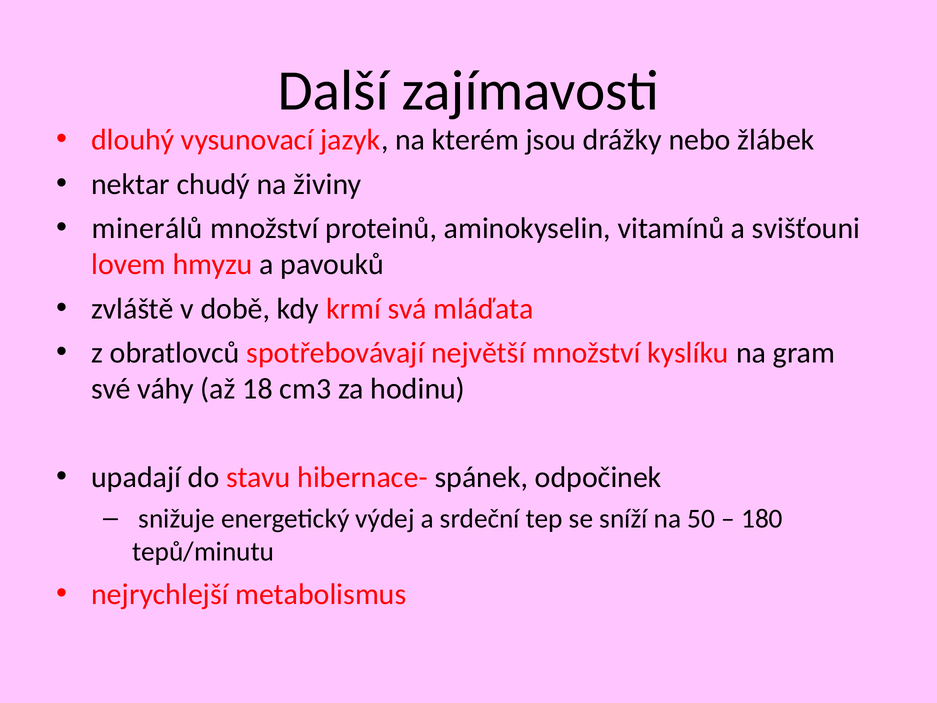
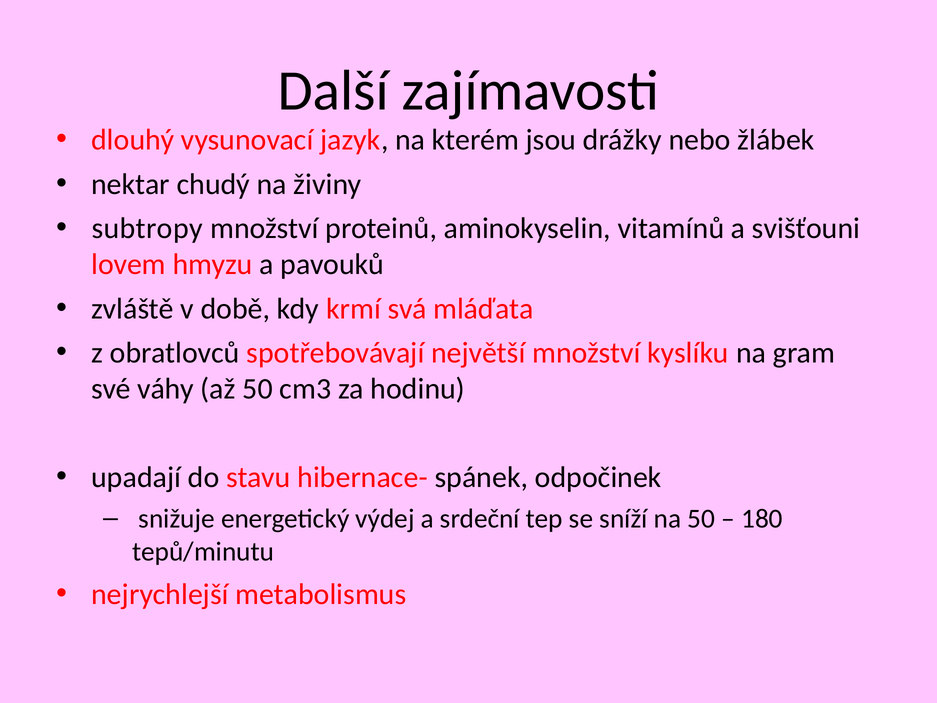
minerálů: minerálů -> subtropy
až 18: 18 -> 50
